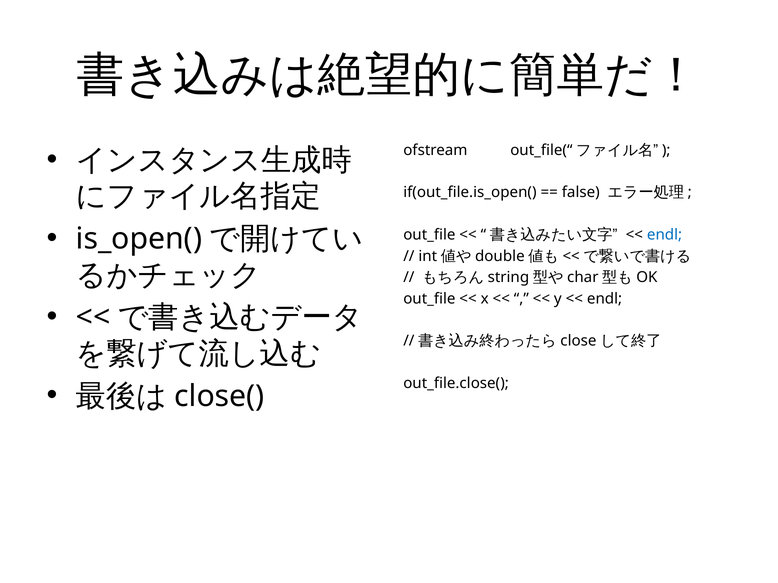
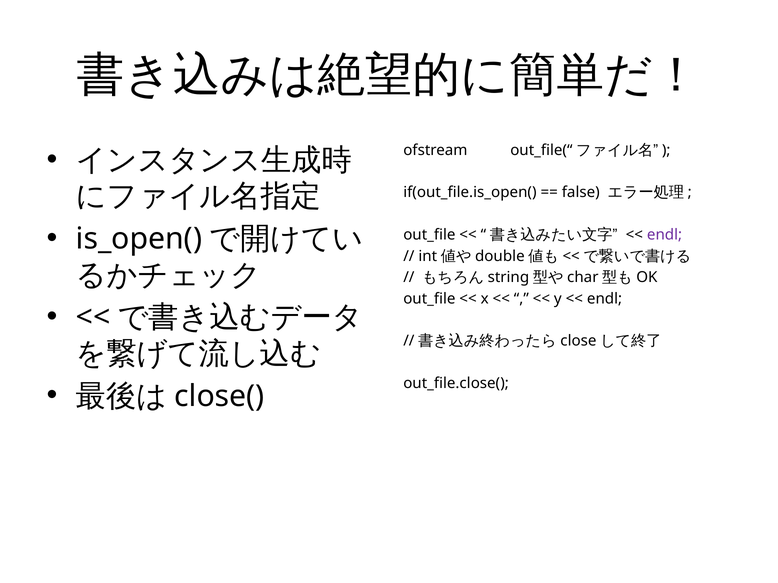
endl at (665, 235) colour: blue -> purple
